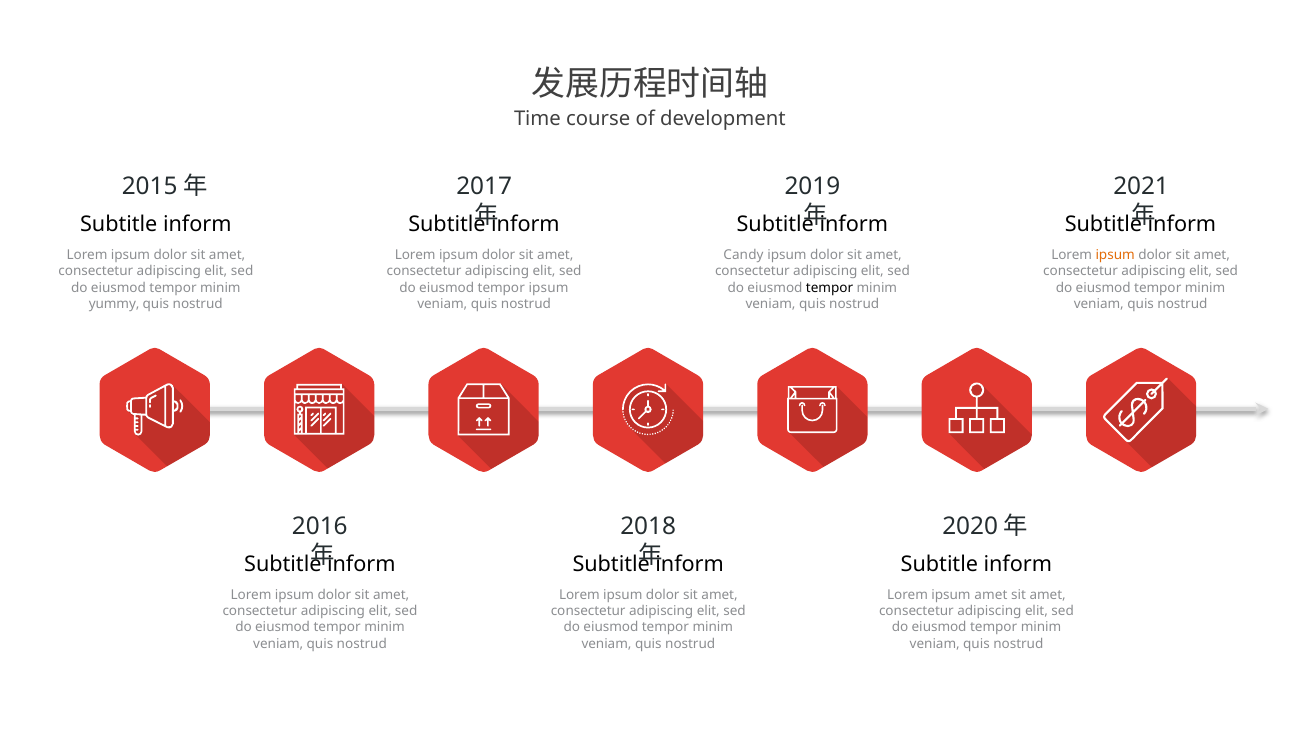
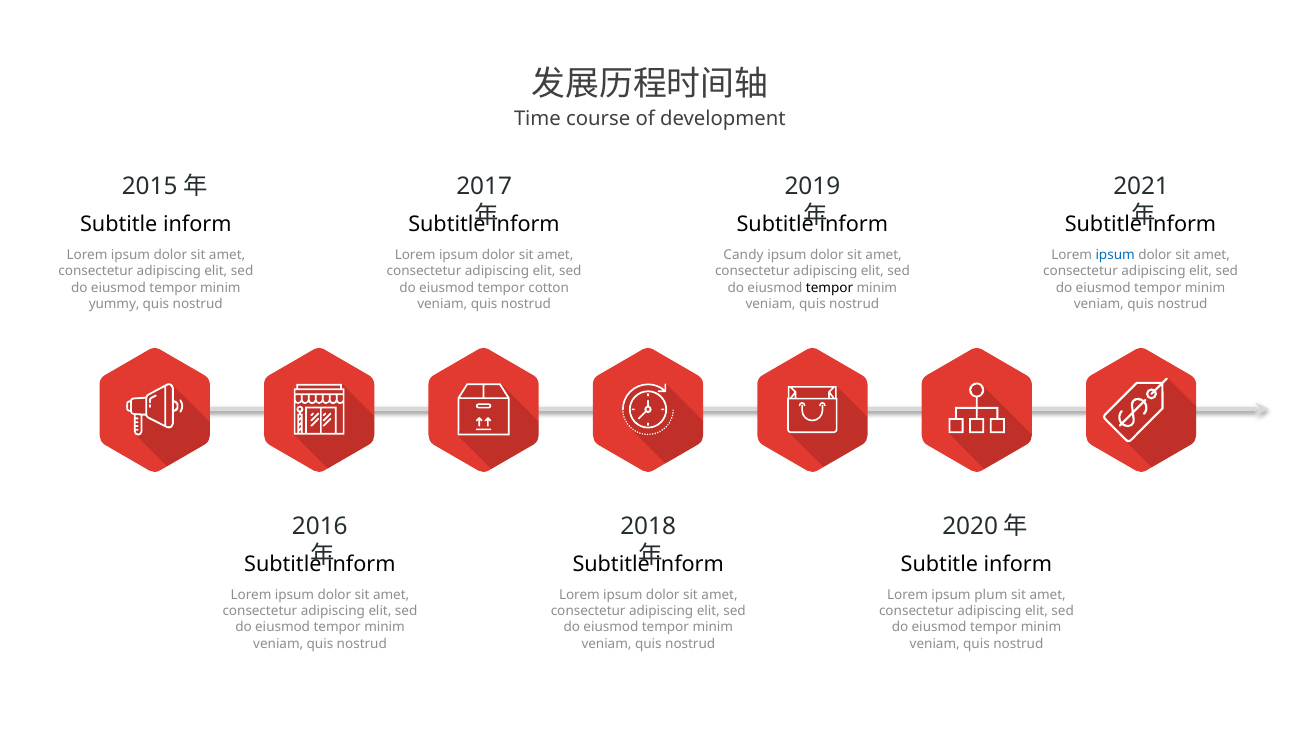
ipsum at (1115, 255) colour: orange -> blue
tempor ipsum: ipsum -> cotton
ipsum amet: amet -> plum
